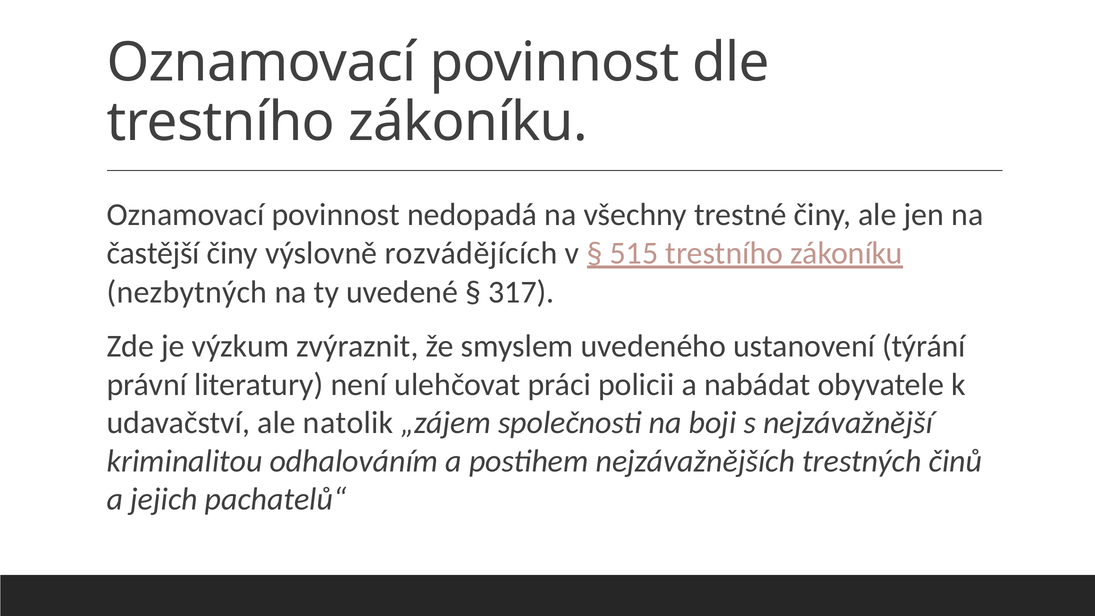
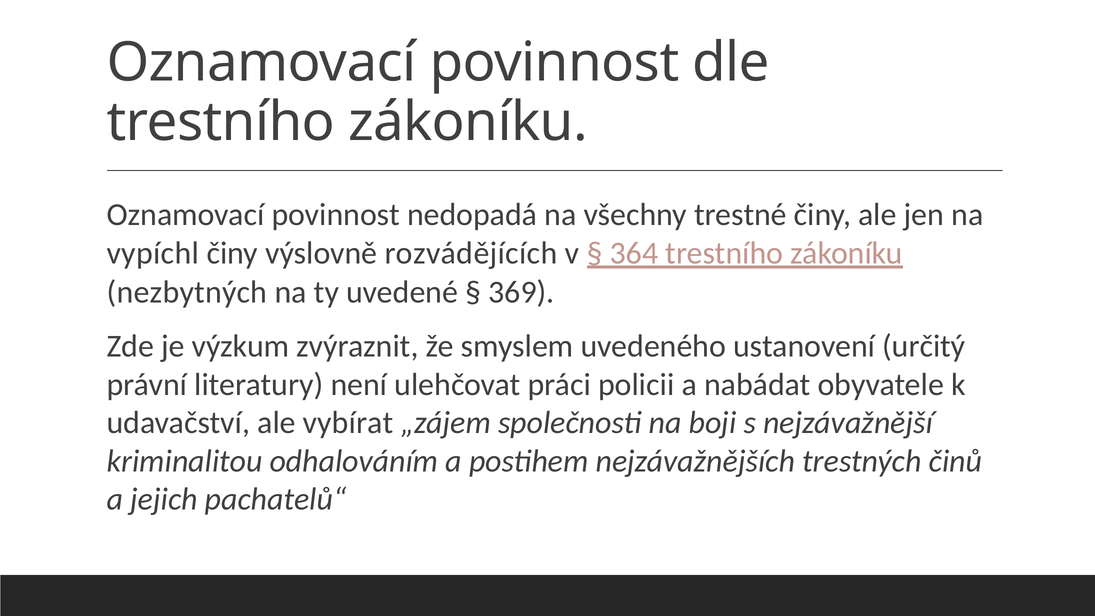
častější: častější -> vypíchl
515: 515 -> 364
317: 317 -> 369
týrání: týrání -> určitý
natolik: natolik -> vybírat
